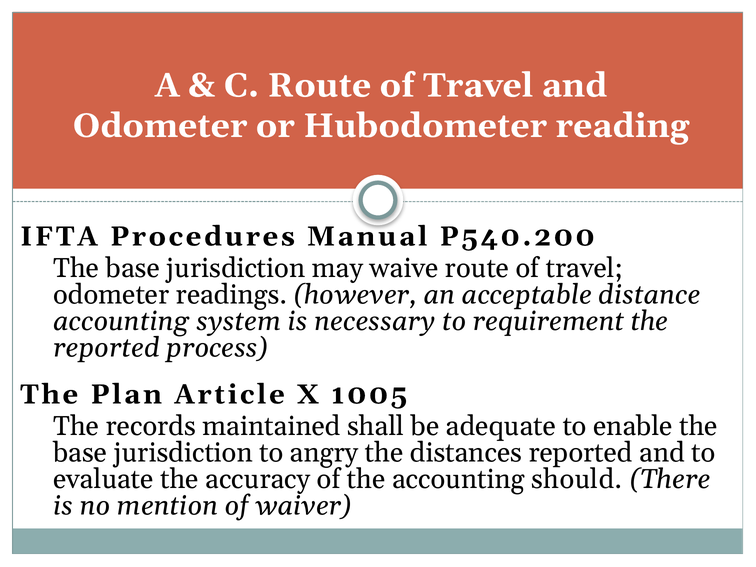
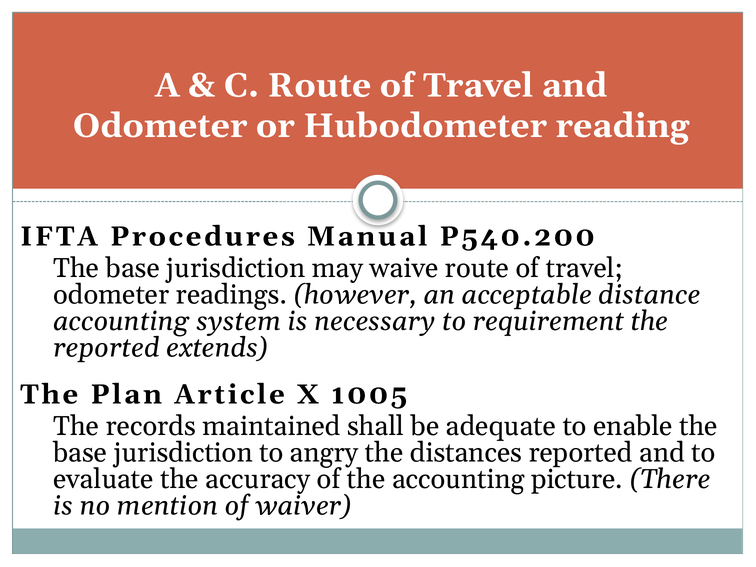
process: process -> extends
should: should -> picture
